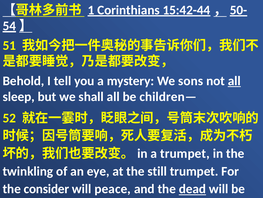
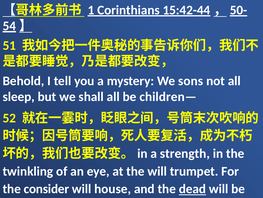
all at (234, 81) underline: present -> none
a trumpet: trumpet -> strength
the still: still -> will
peace: peace -> house
